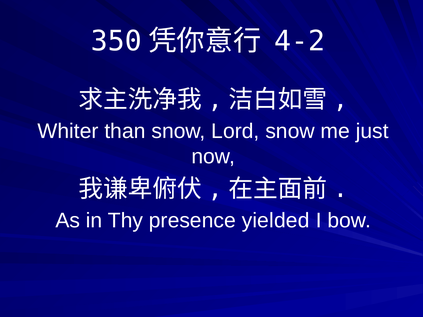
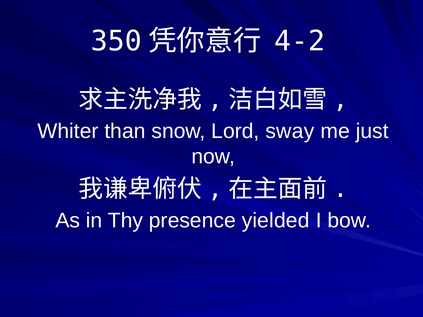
Lord snow: snow -> sway
